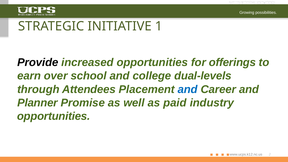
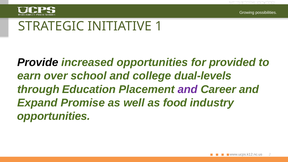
offerings: offerings -> provided
Attendees: Attendees -> Education
and at (188, 89) colour: blue -> purple
Planner: Planner -> Expand
paid: paid -> food
